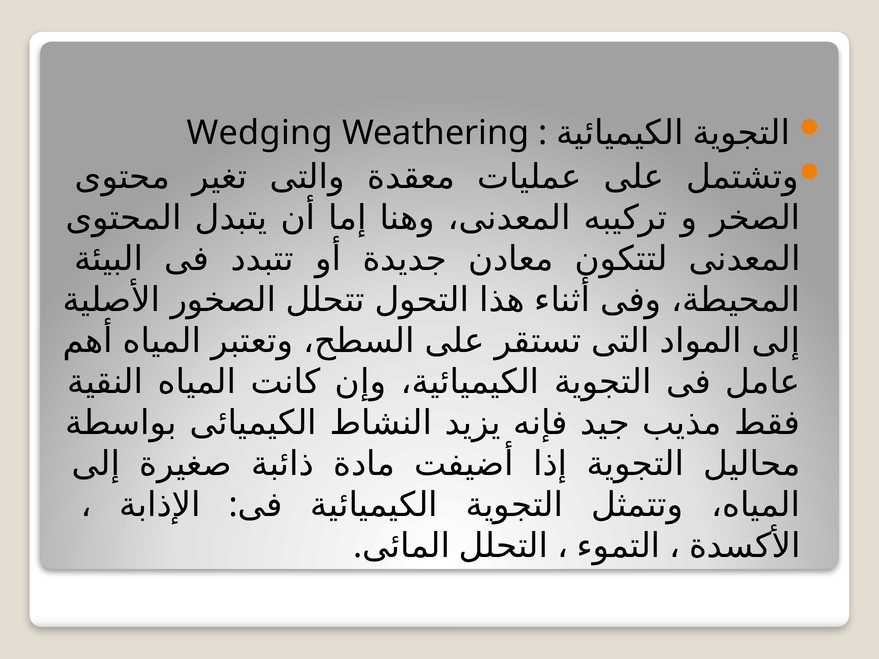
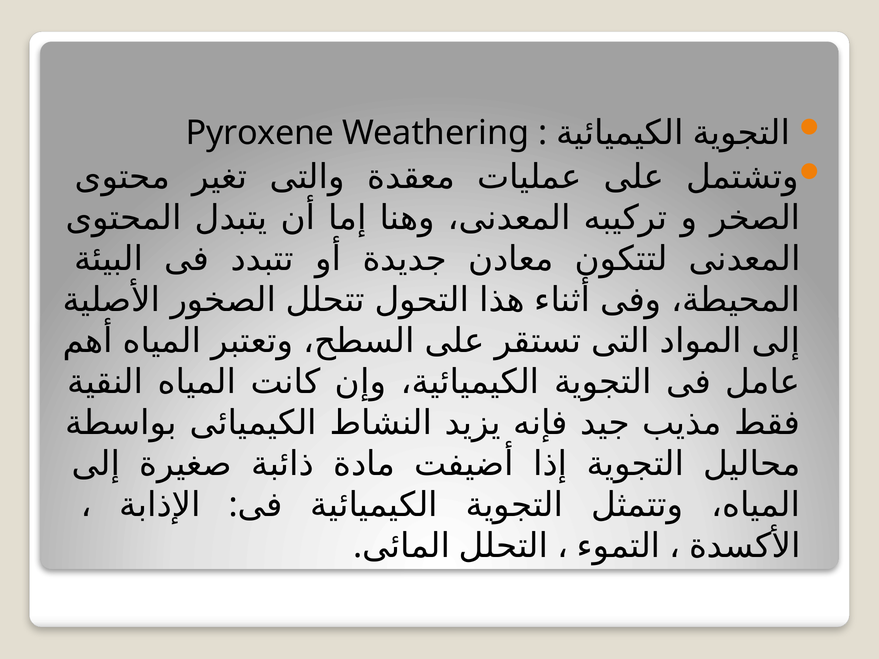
Wedging: Wedging -> Pyroxene
